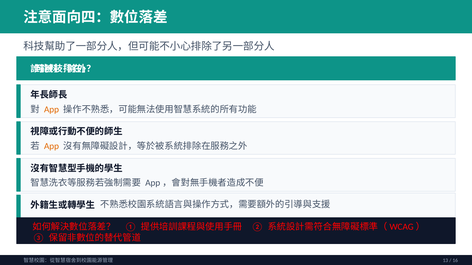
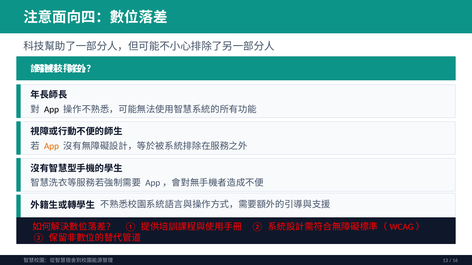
App at (51, 110) colour: orange -> black
